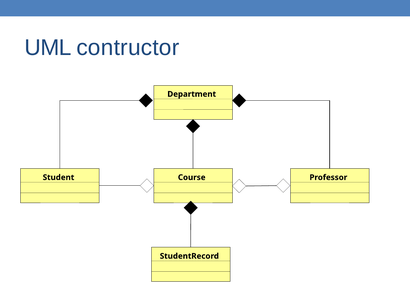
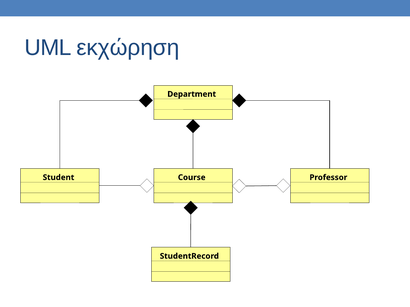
contructor: contructor -> εκχώρηση
